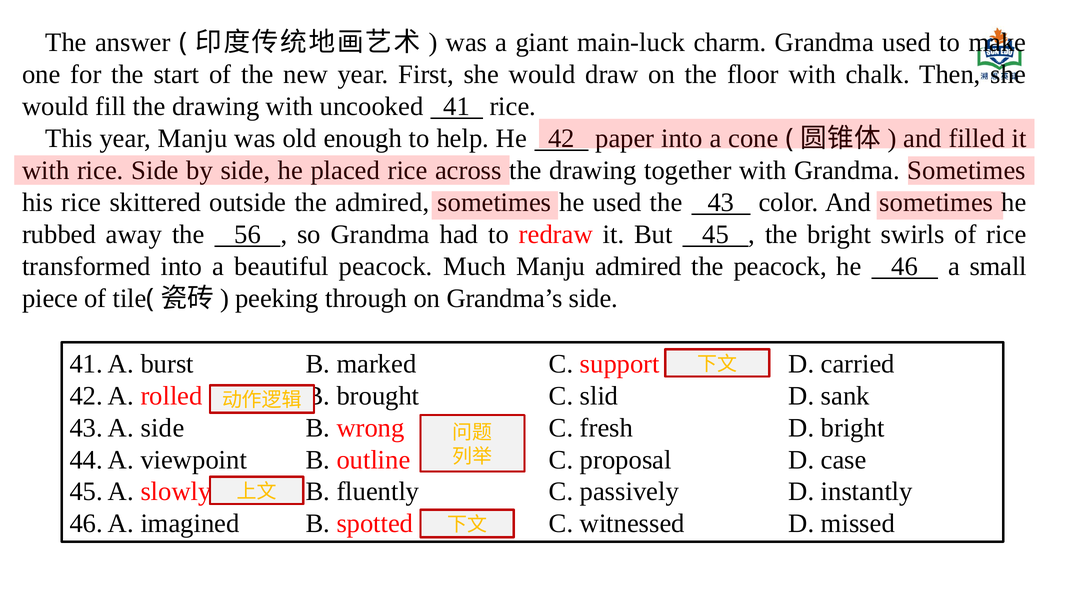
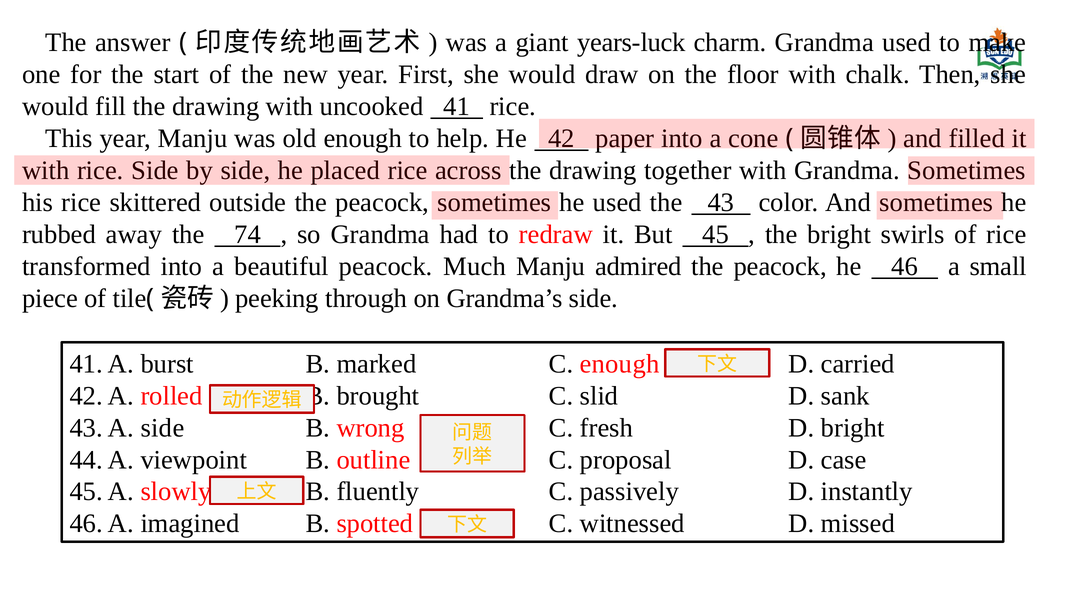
main-luck: main-luck -> years-luck
outside the admired: admired -> peacock
56: 56 -> 74
C support: support -> enough
